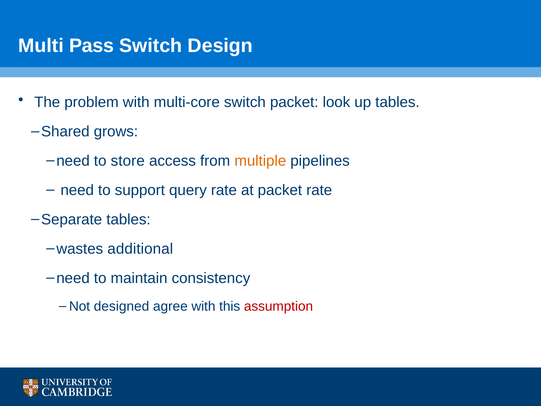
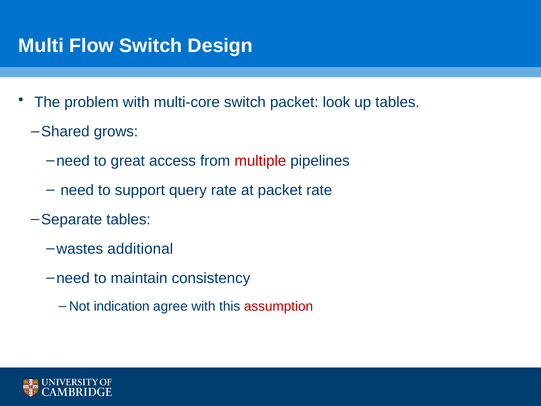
Pass: Pass -> Flow
store: store -> great
multiple colour: orange -> red
designed: designed -> indication
